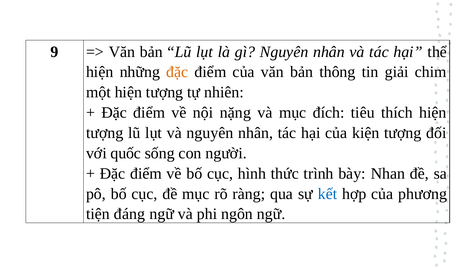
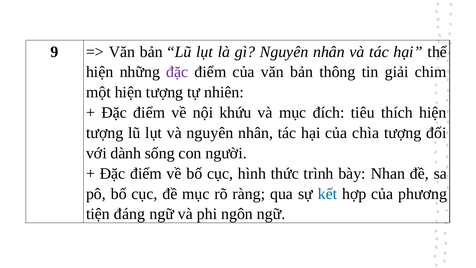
đặc at (177, 72) colour: orange -> purple
nặng: nặng -> khứu
kiện: kiện -> chìa
quốc: quốc -> dành
